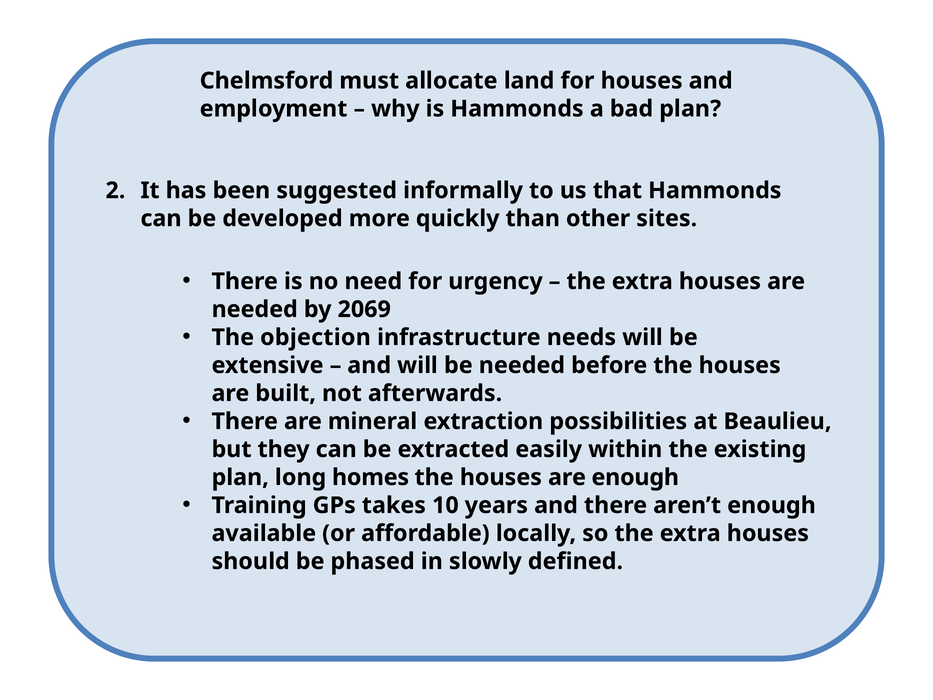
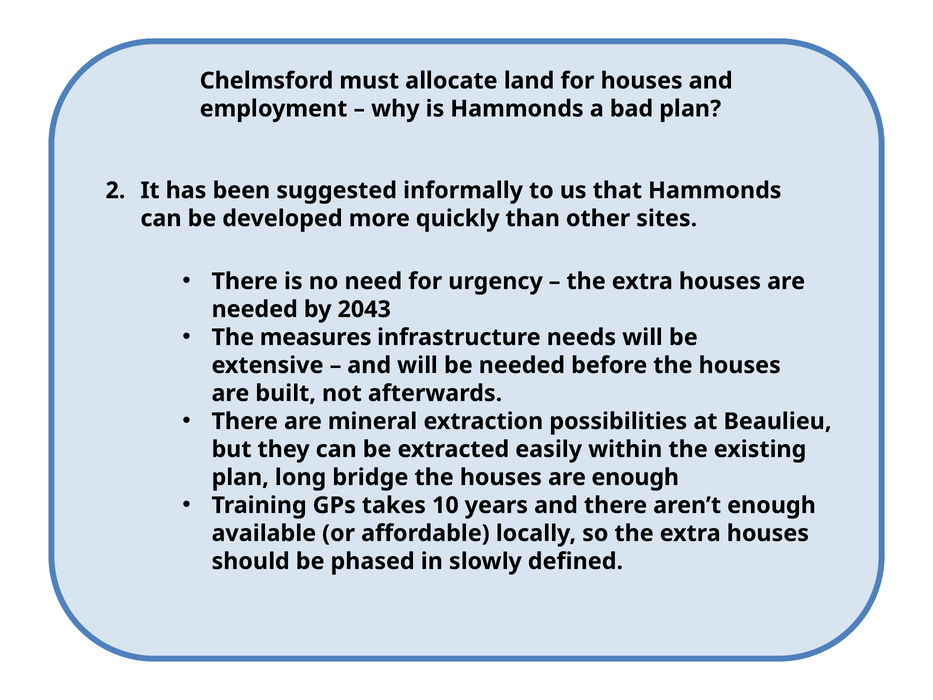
2069: 2069 -> 2043
objection: objection -> measures
homes: homes -> bridge
